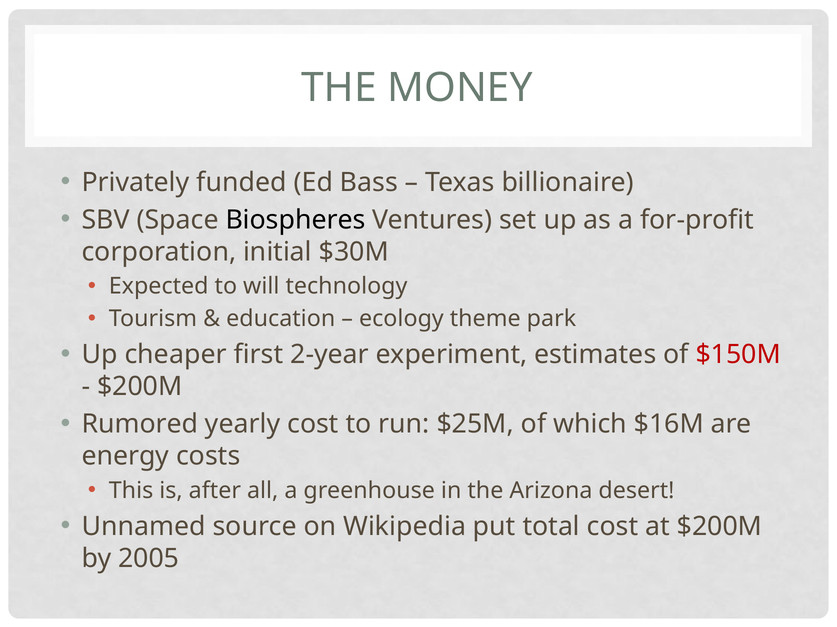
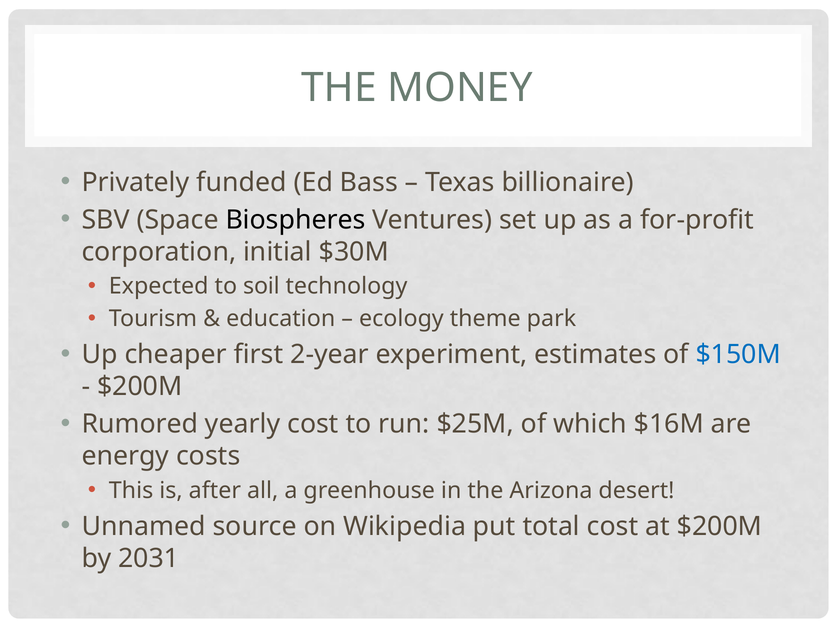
will: will -> soil
$150M colour: red -> blue
2005: 2005 -> 2031
